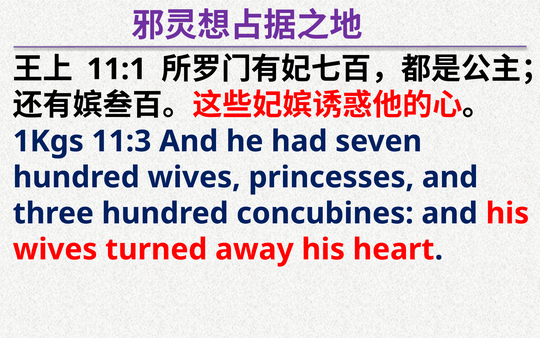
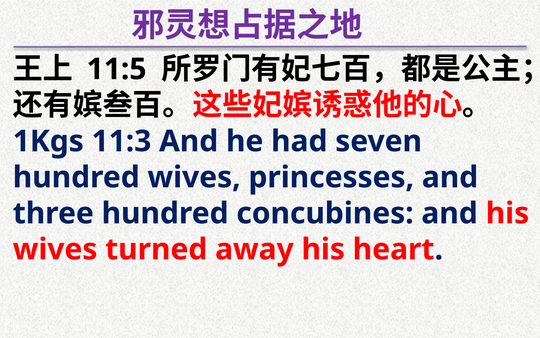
11:1: 11:1 -> 11:5
